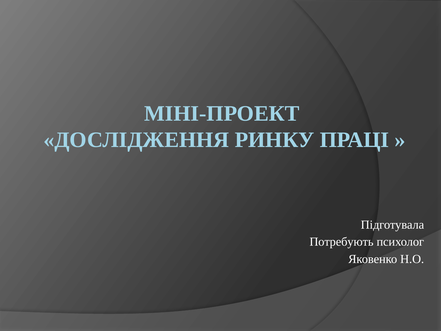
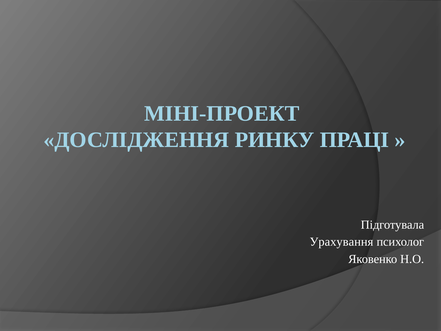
Потребують: Потребують -> Урахування
